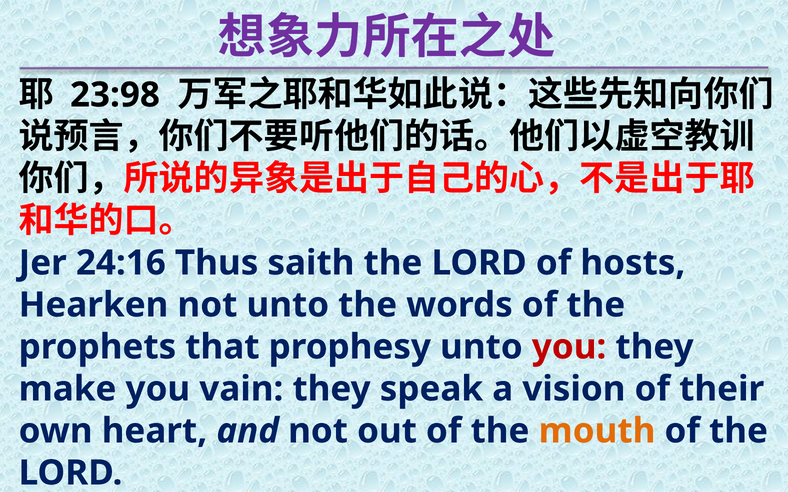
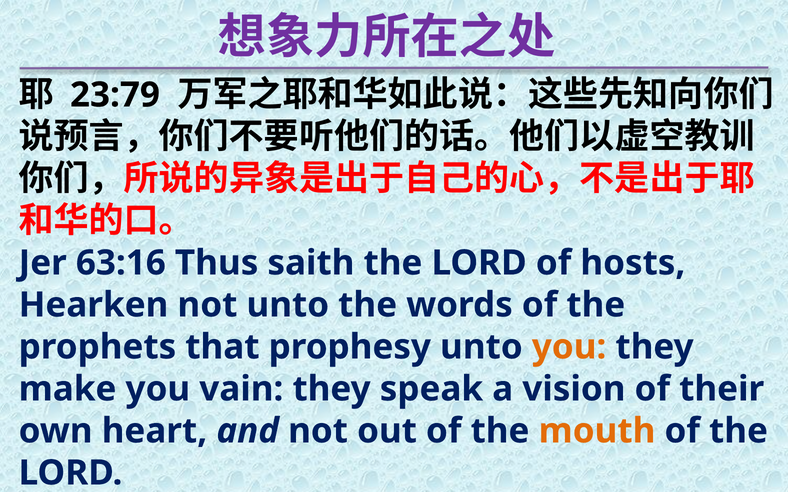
23:98: 23:98 -> 23:79
24:16: 24:16 -> 63:16
you at (569, 347) colour: red -> orange
